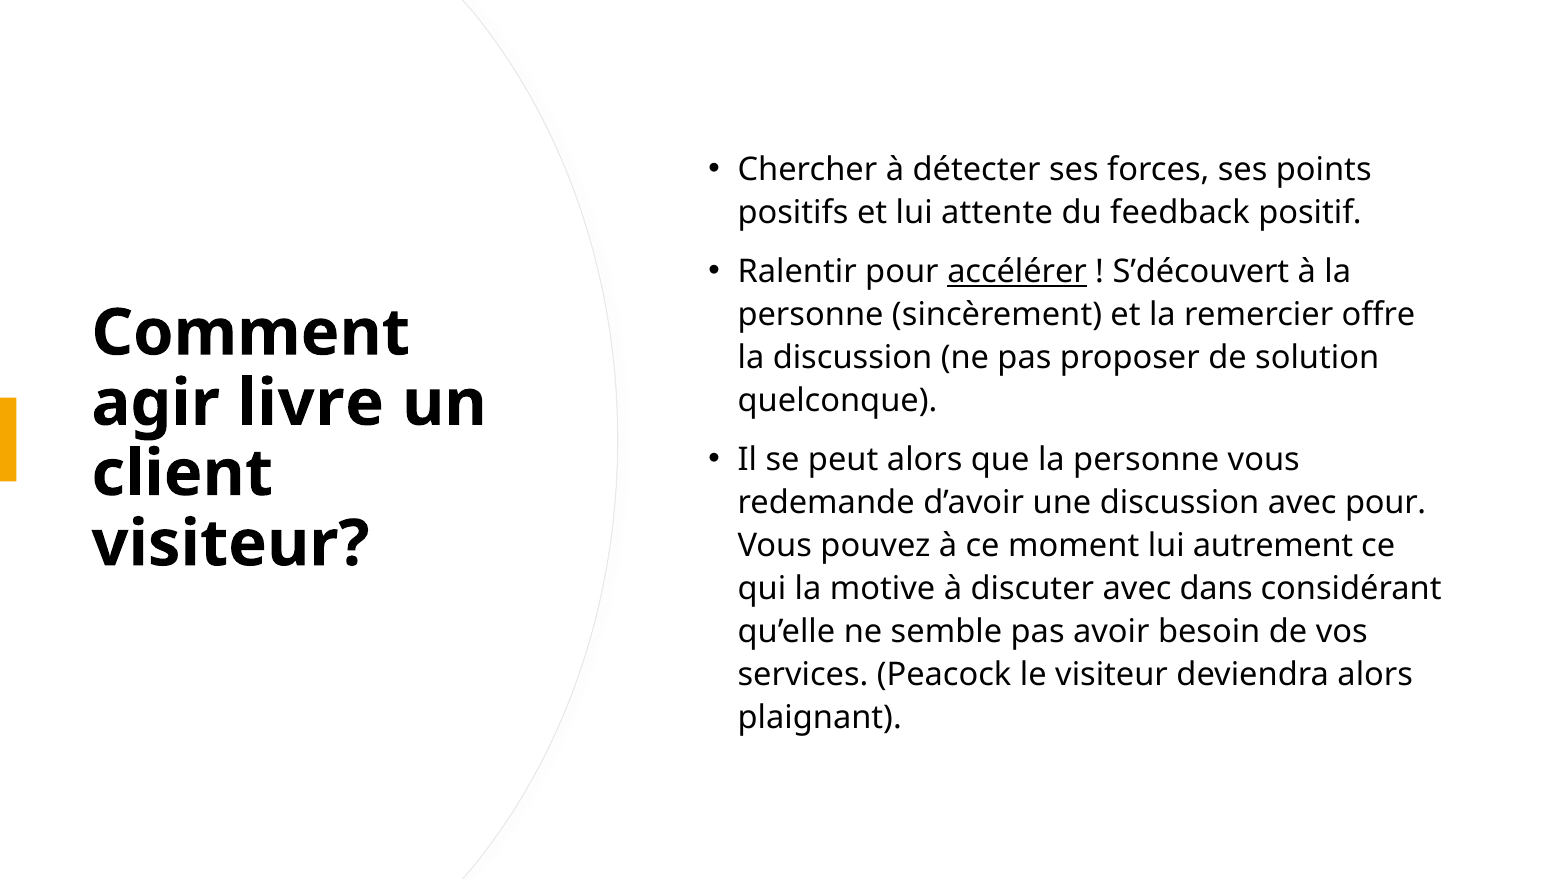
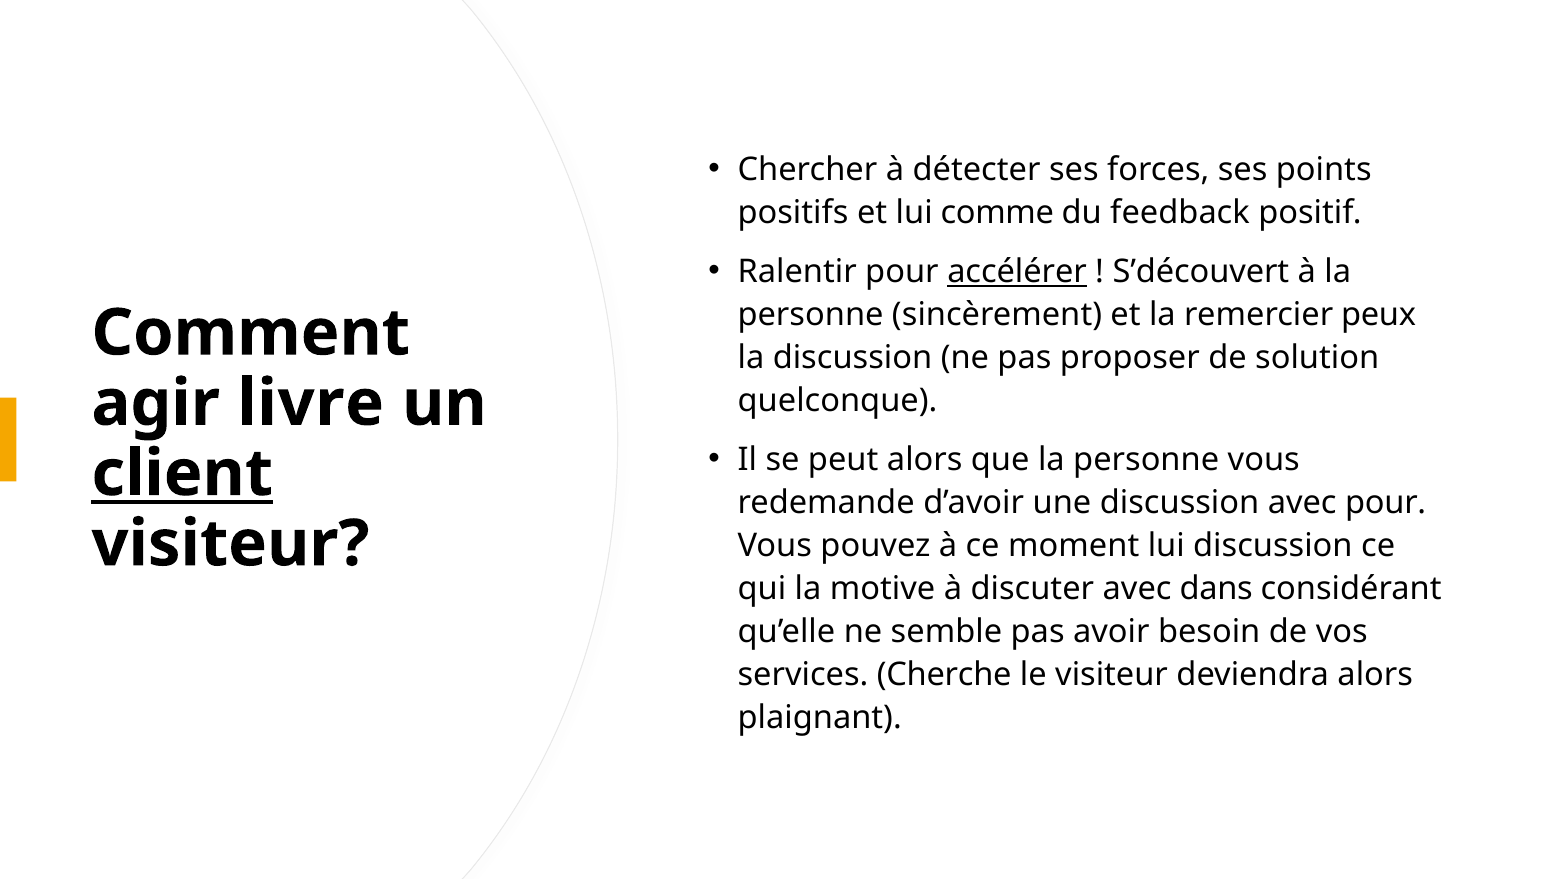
attente: attente -> comme
offre: offre -> peux
client underline: none -> present
lui autrement: autrement -> discussion
Peacock: Peacock -> Cherche
